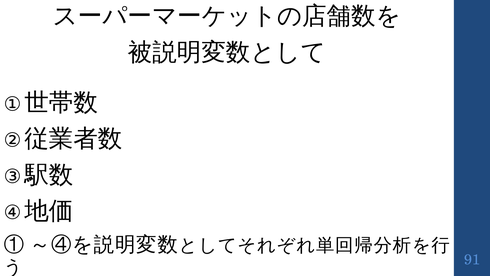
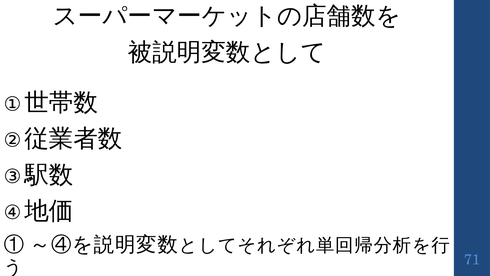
91: 91 -> 71
